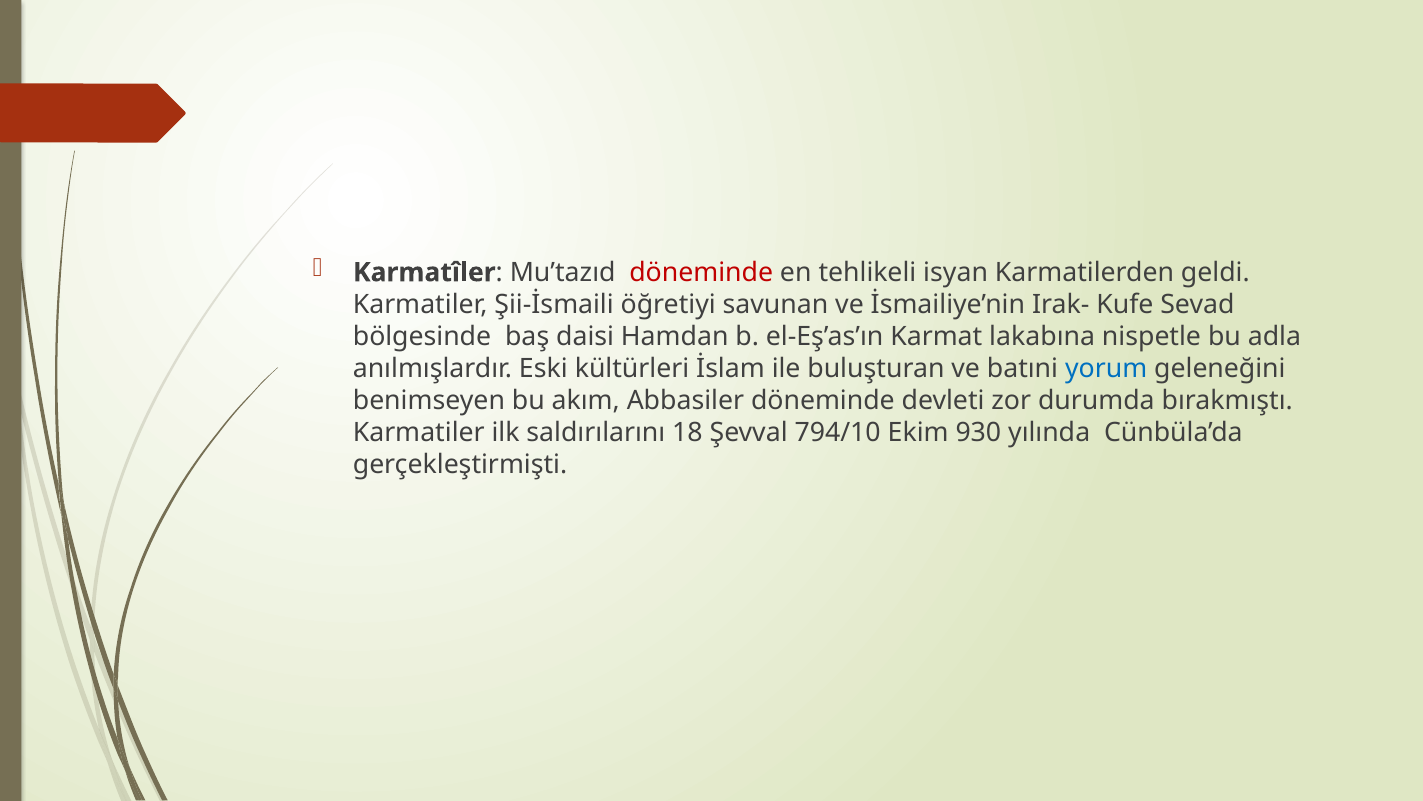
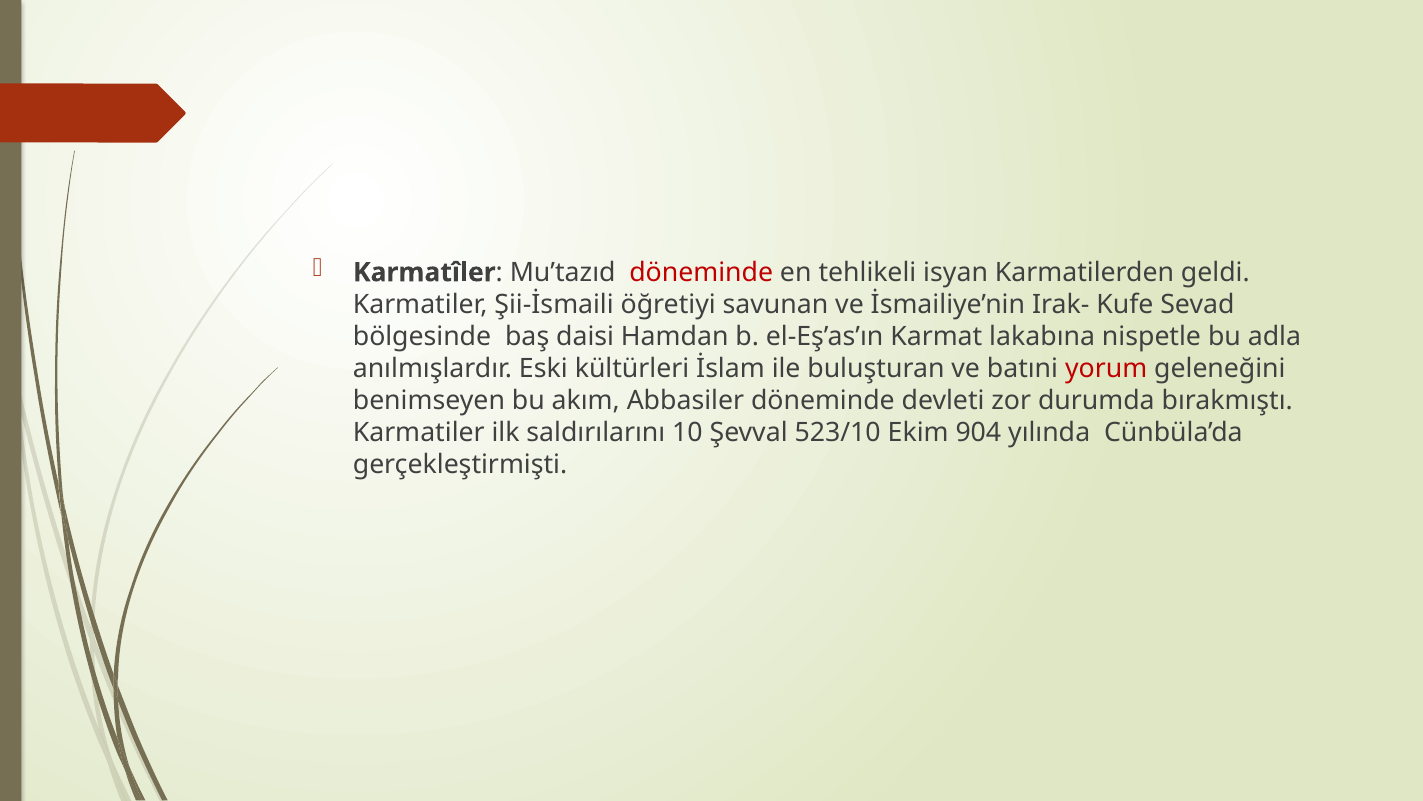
yorum colour: blue -> red
18: 18 -> 10
794/10: 794/10 -> 523/10
930: 930 -> 904
